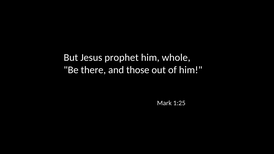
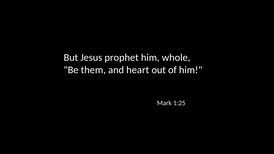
there: there -> them
those: those -> heart
